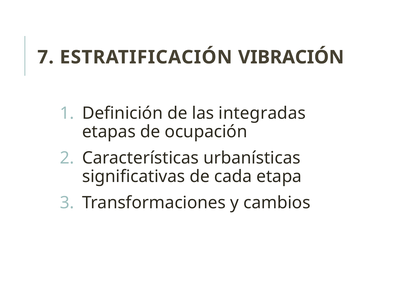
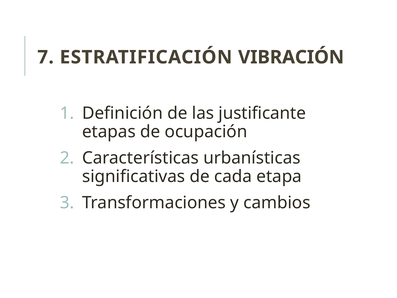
integradas: integradas -> justificante
